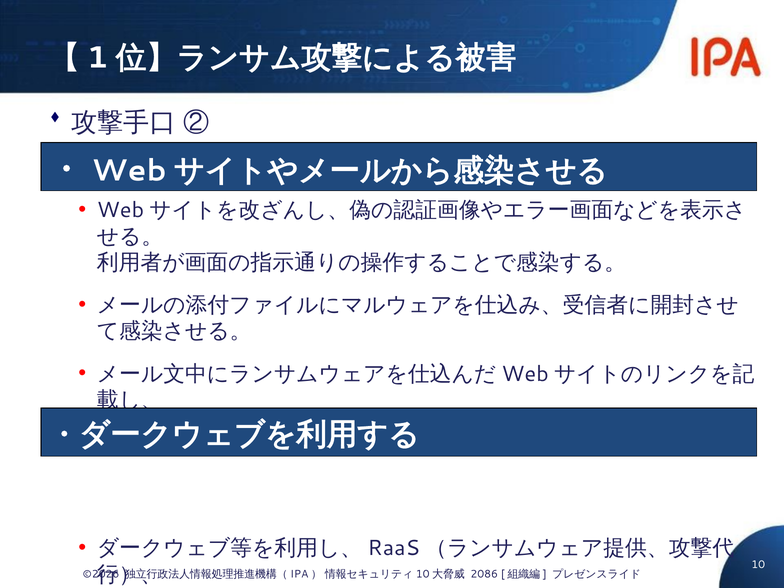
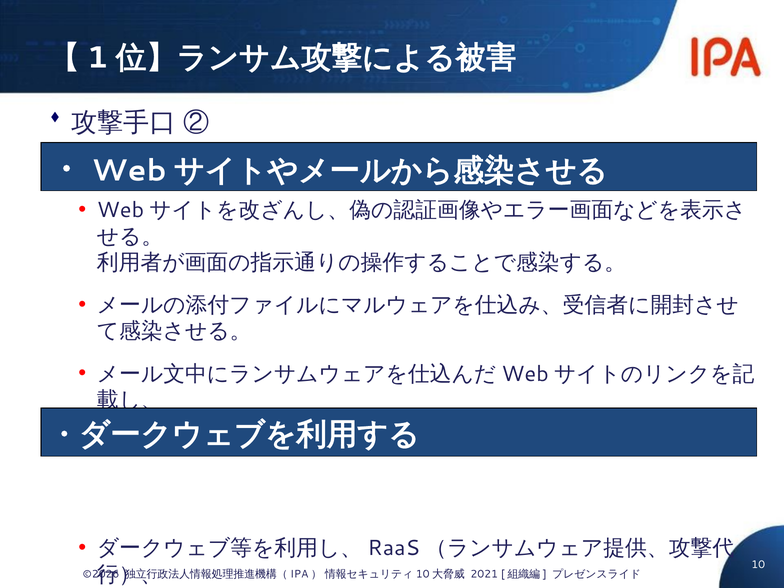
2086: 2086 -> 2021
